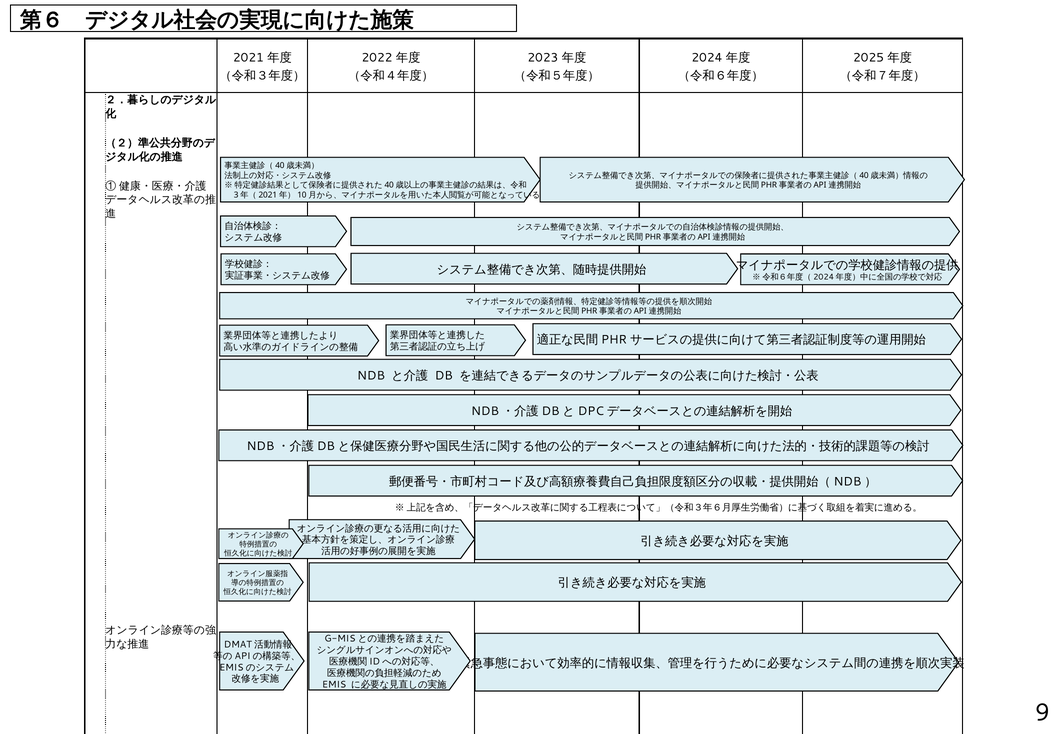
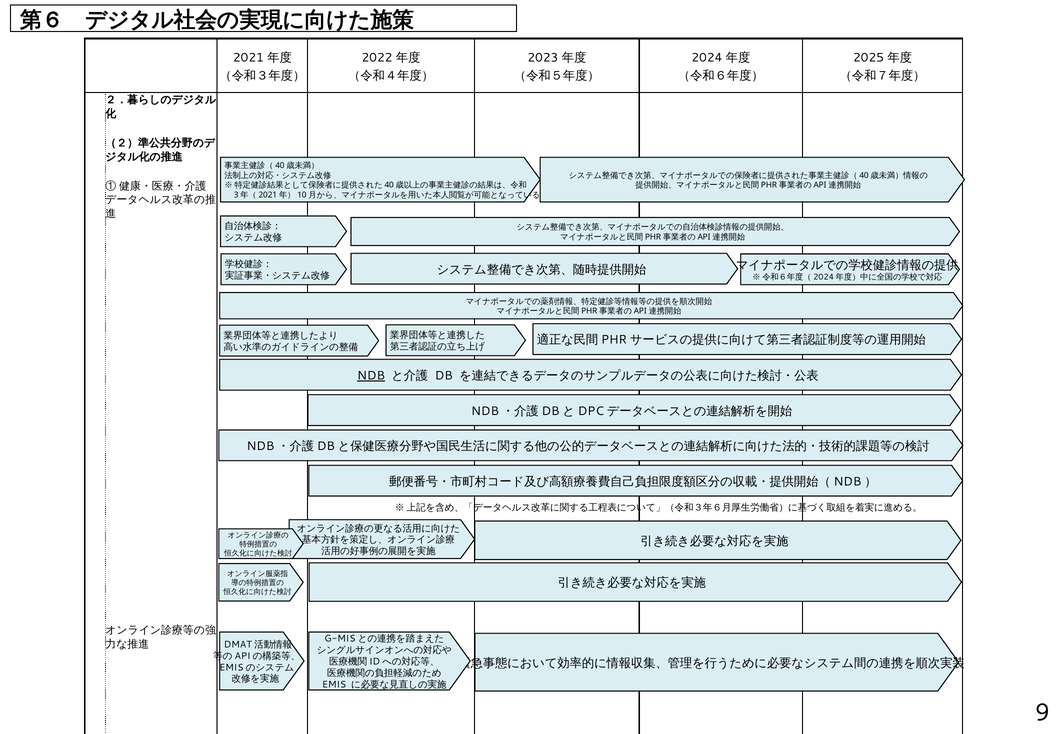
NDB underline: none -> present
